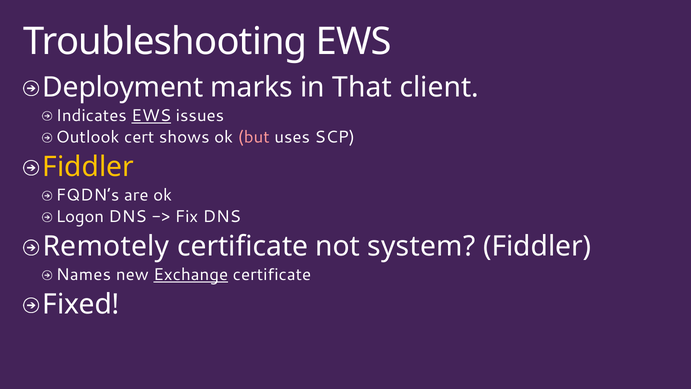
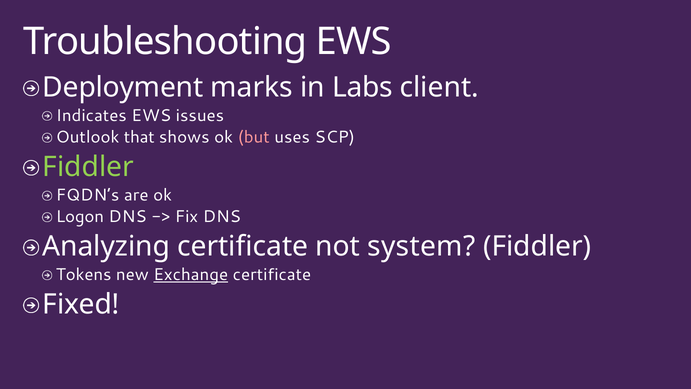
That: That -> Labs
EWS at (151, 115) underline: present -> none
cert: cert -> that
Fiddler at (88, 167) colour: yellow -> light green
Remotely: Remotely -> Analyzing
Names: Names -> Tokens
